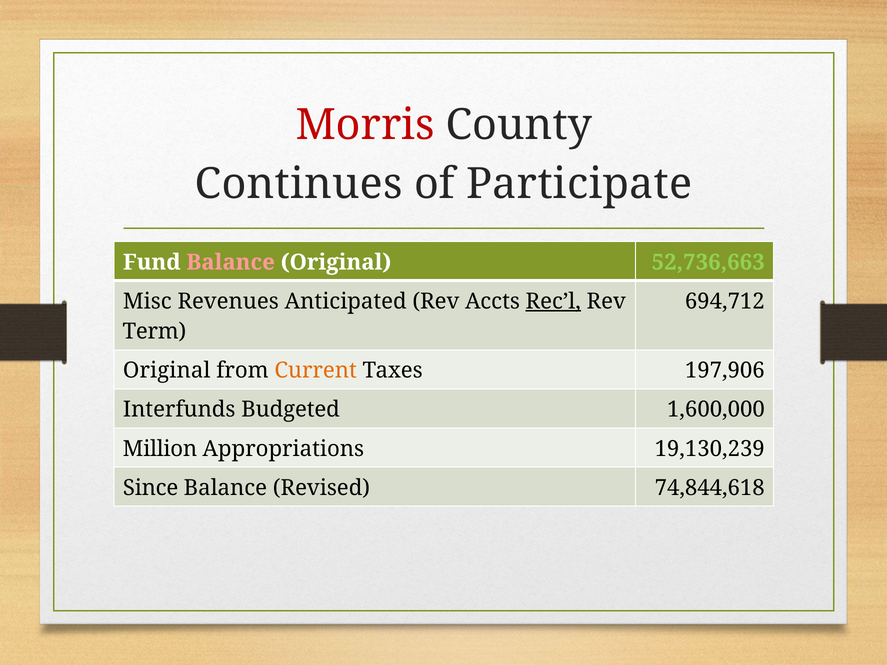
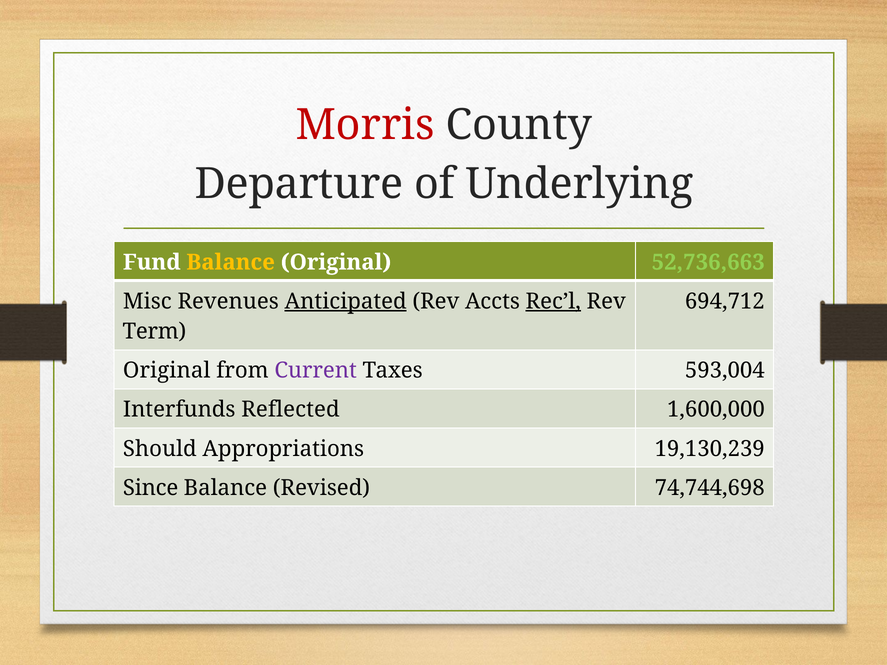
Continues: Continues -> Departure
Participate: Participate -> Underlying
Balance at (231, 262) colour: pink -> yellow
Anticipated underline: none -> present
Current colour: orange -> purple
197,906: 197,906 -> 593,004
Budgeted: Budgeted -> Reflected
Million: Million -> Should
74,844,618: 74,844,618 -> 74,744,698
